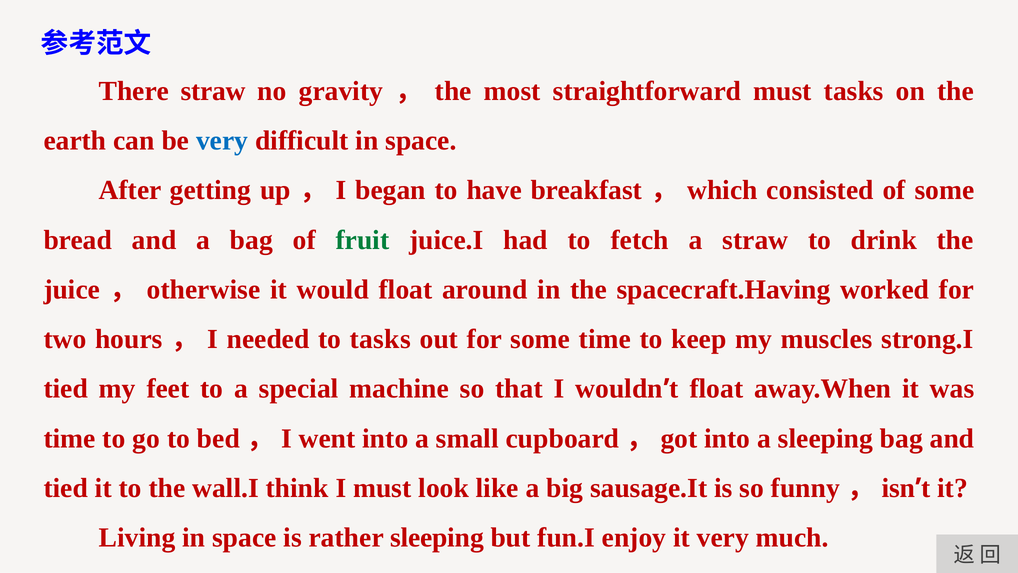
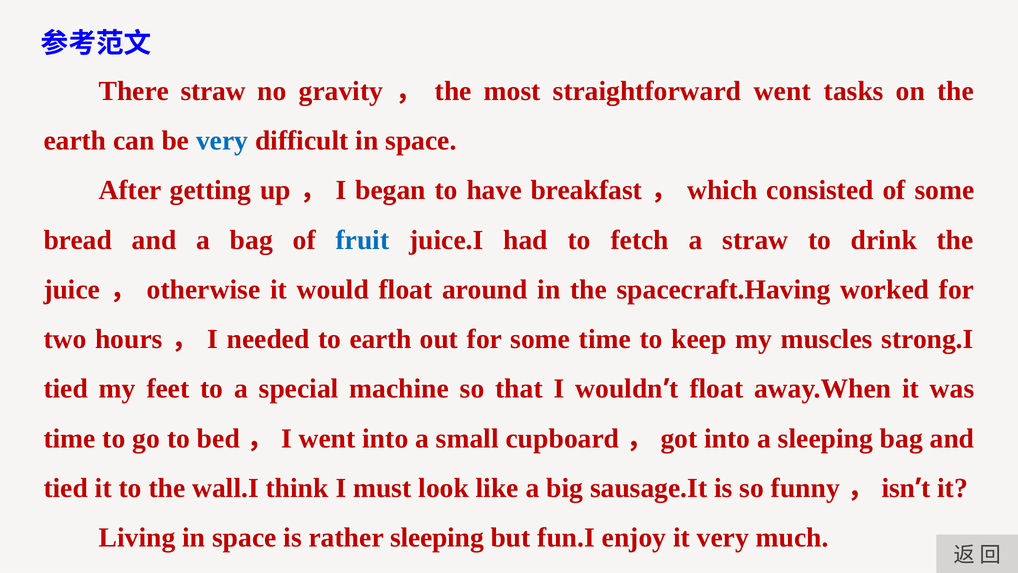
straightforward must: must -> went
fruit colour: green -> blue
to tasks: tasks -> earth
